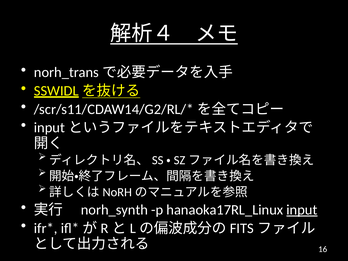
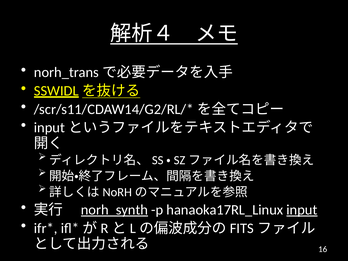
norh_synth underline: none -> present
